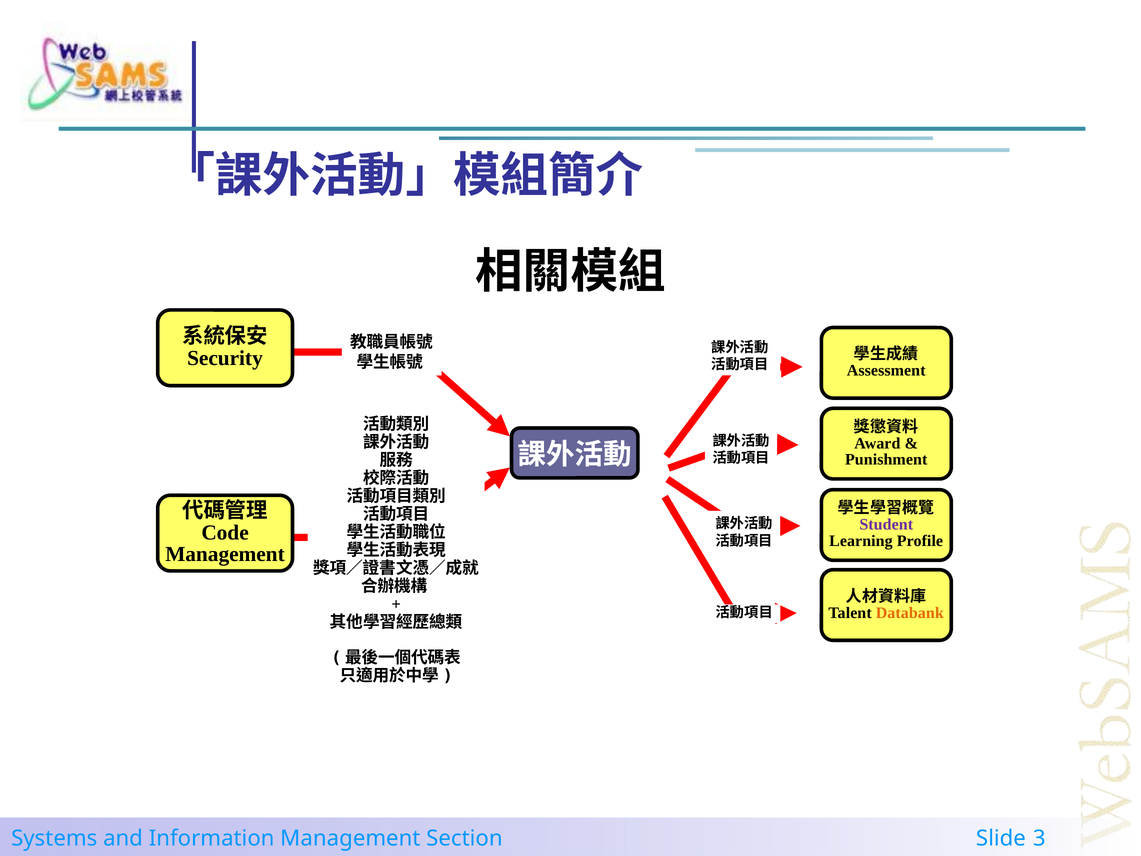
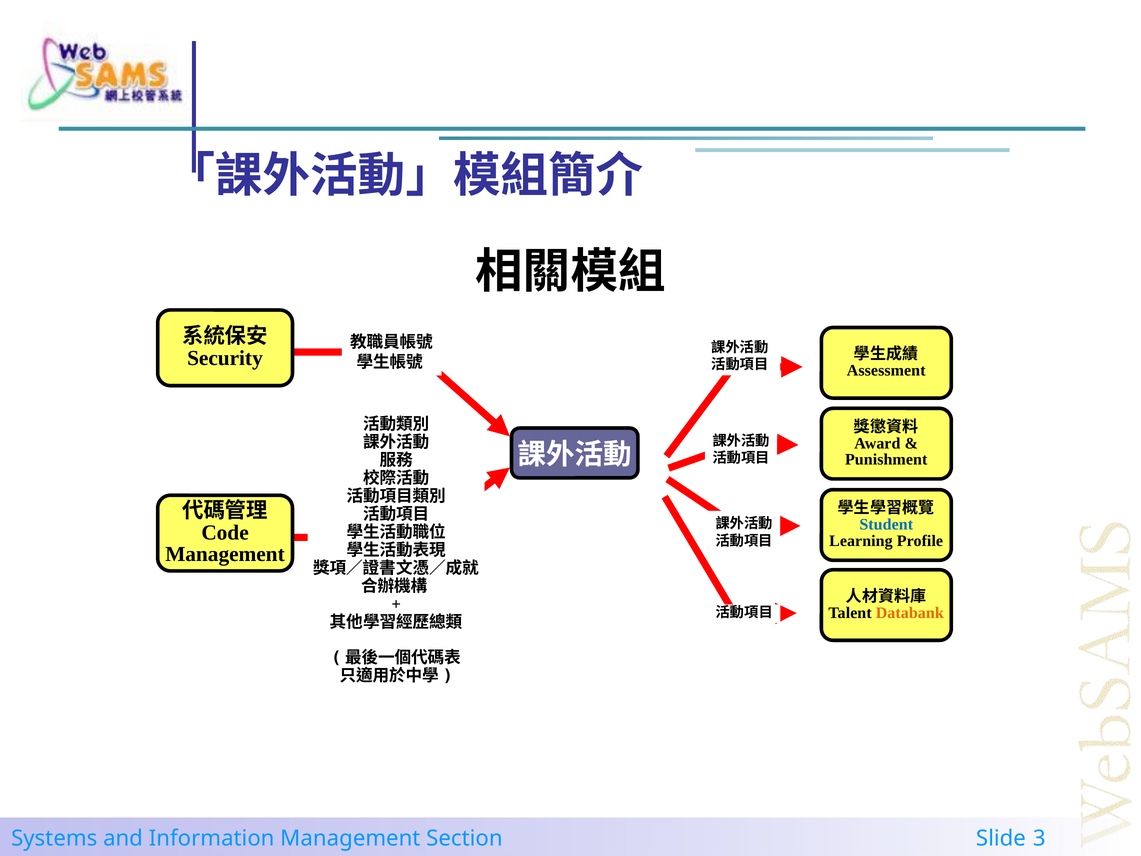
Student colour: purple -> blue
